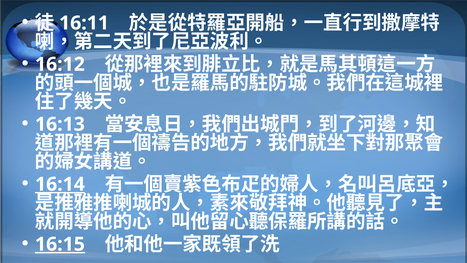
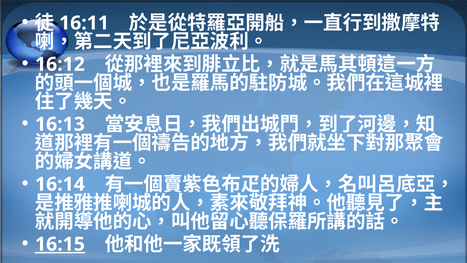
16:14 underline: present -> none
